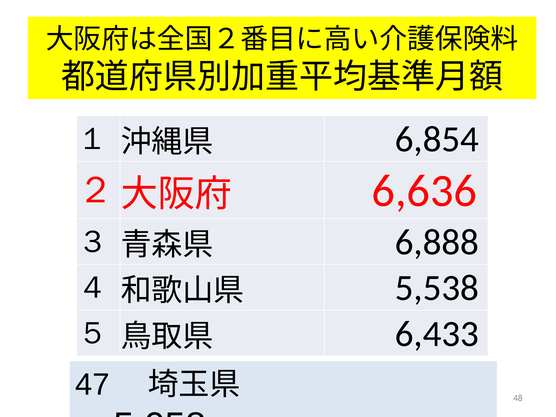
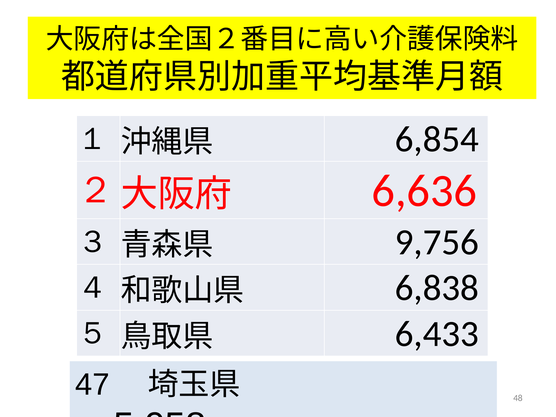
6,888: 6,888 -> 9,756
5,538: 5,538 -> 6,838
